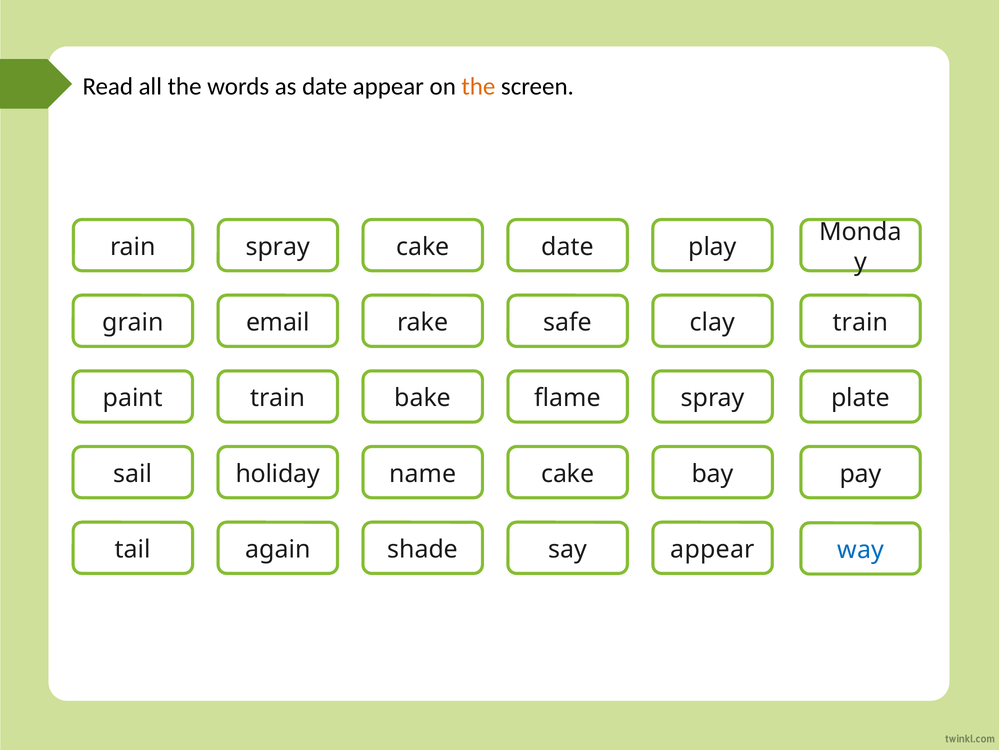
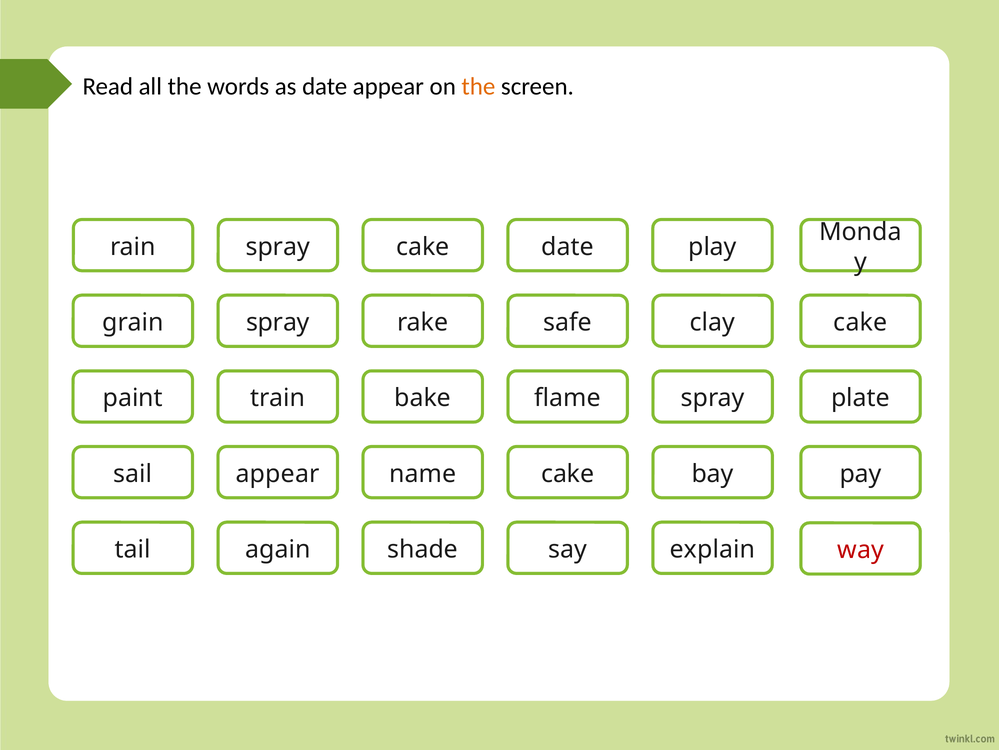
grain email: email -> spray
rake train: train -> cake
sail holiday: holiday -> appear
say appear: appear -> explain
way colour: blue -> red
